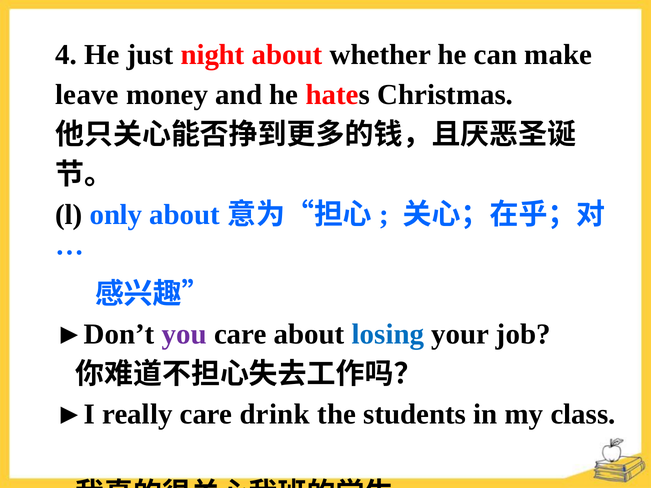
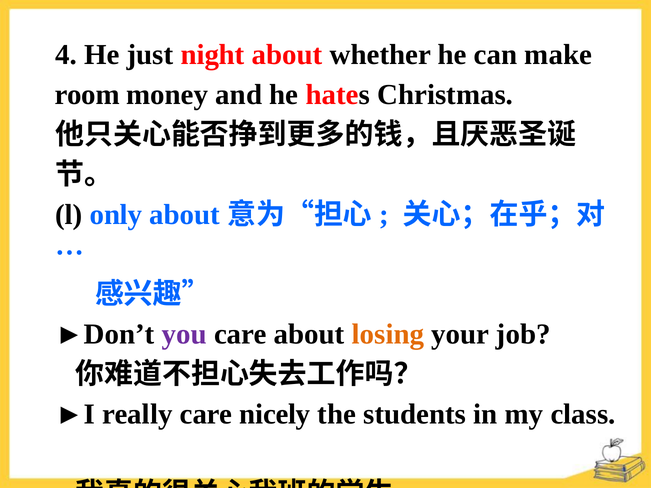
leave: leave -> room
losing colour: blue -> orange
drink: drink -> nicely
